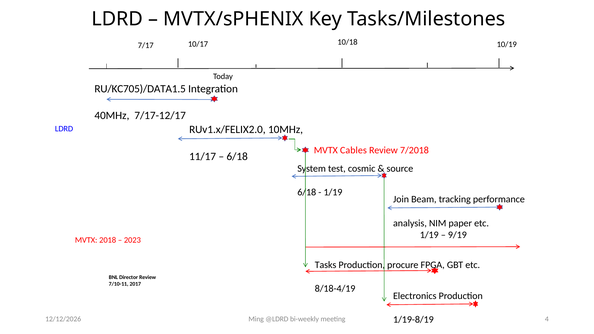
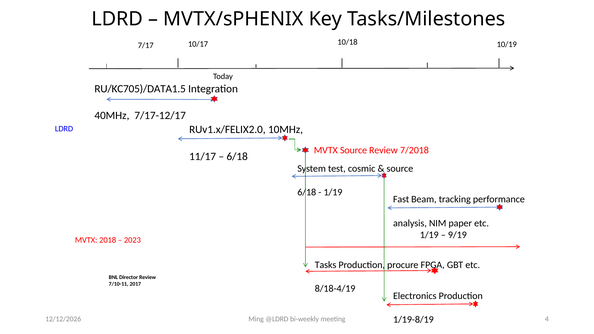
MVTX Cables: Cables -> Source
Join: Join -> Fast
